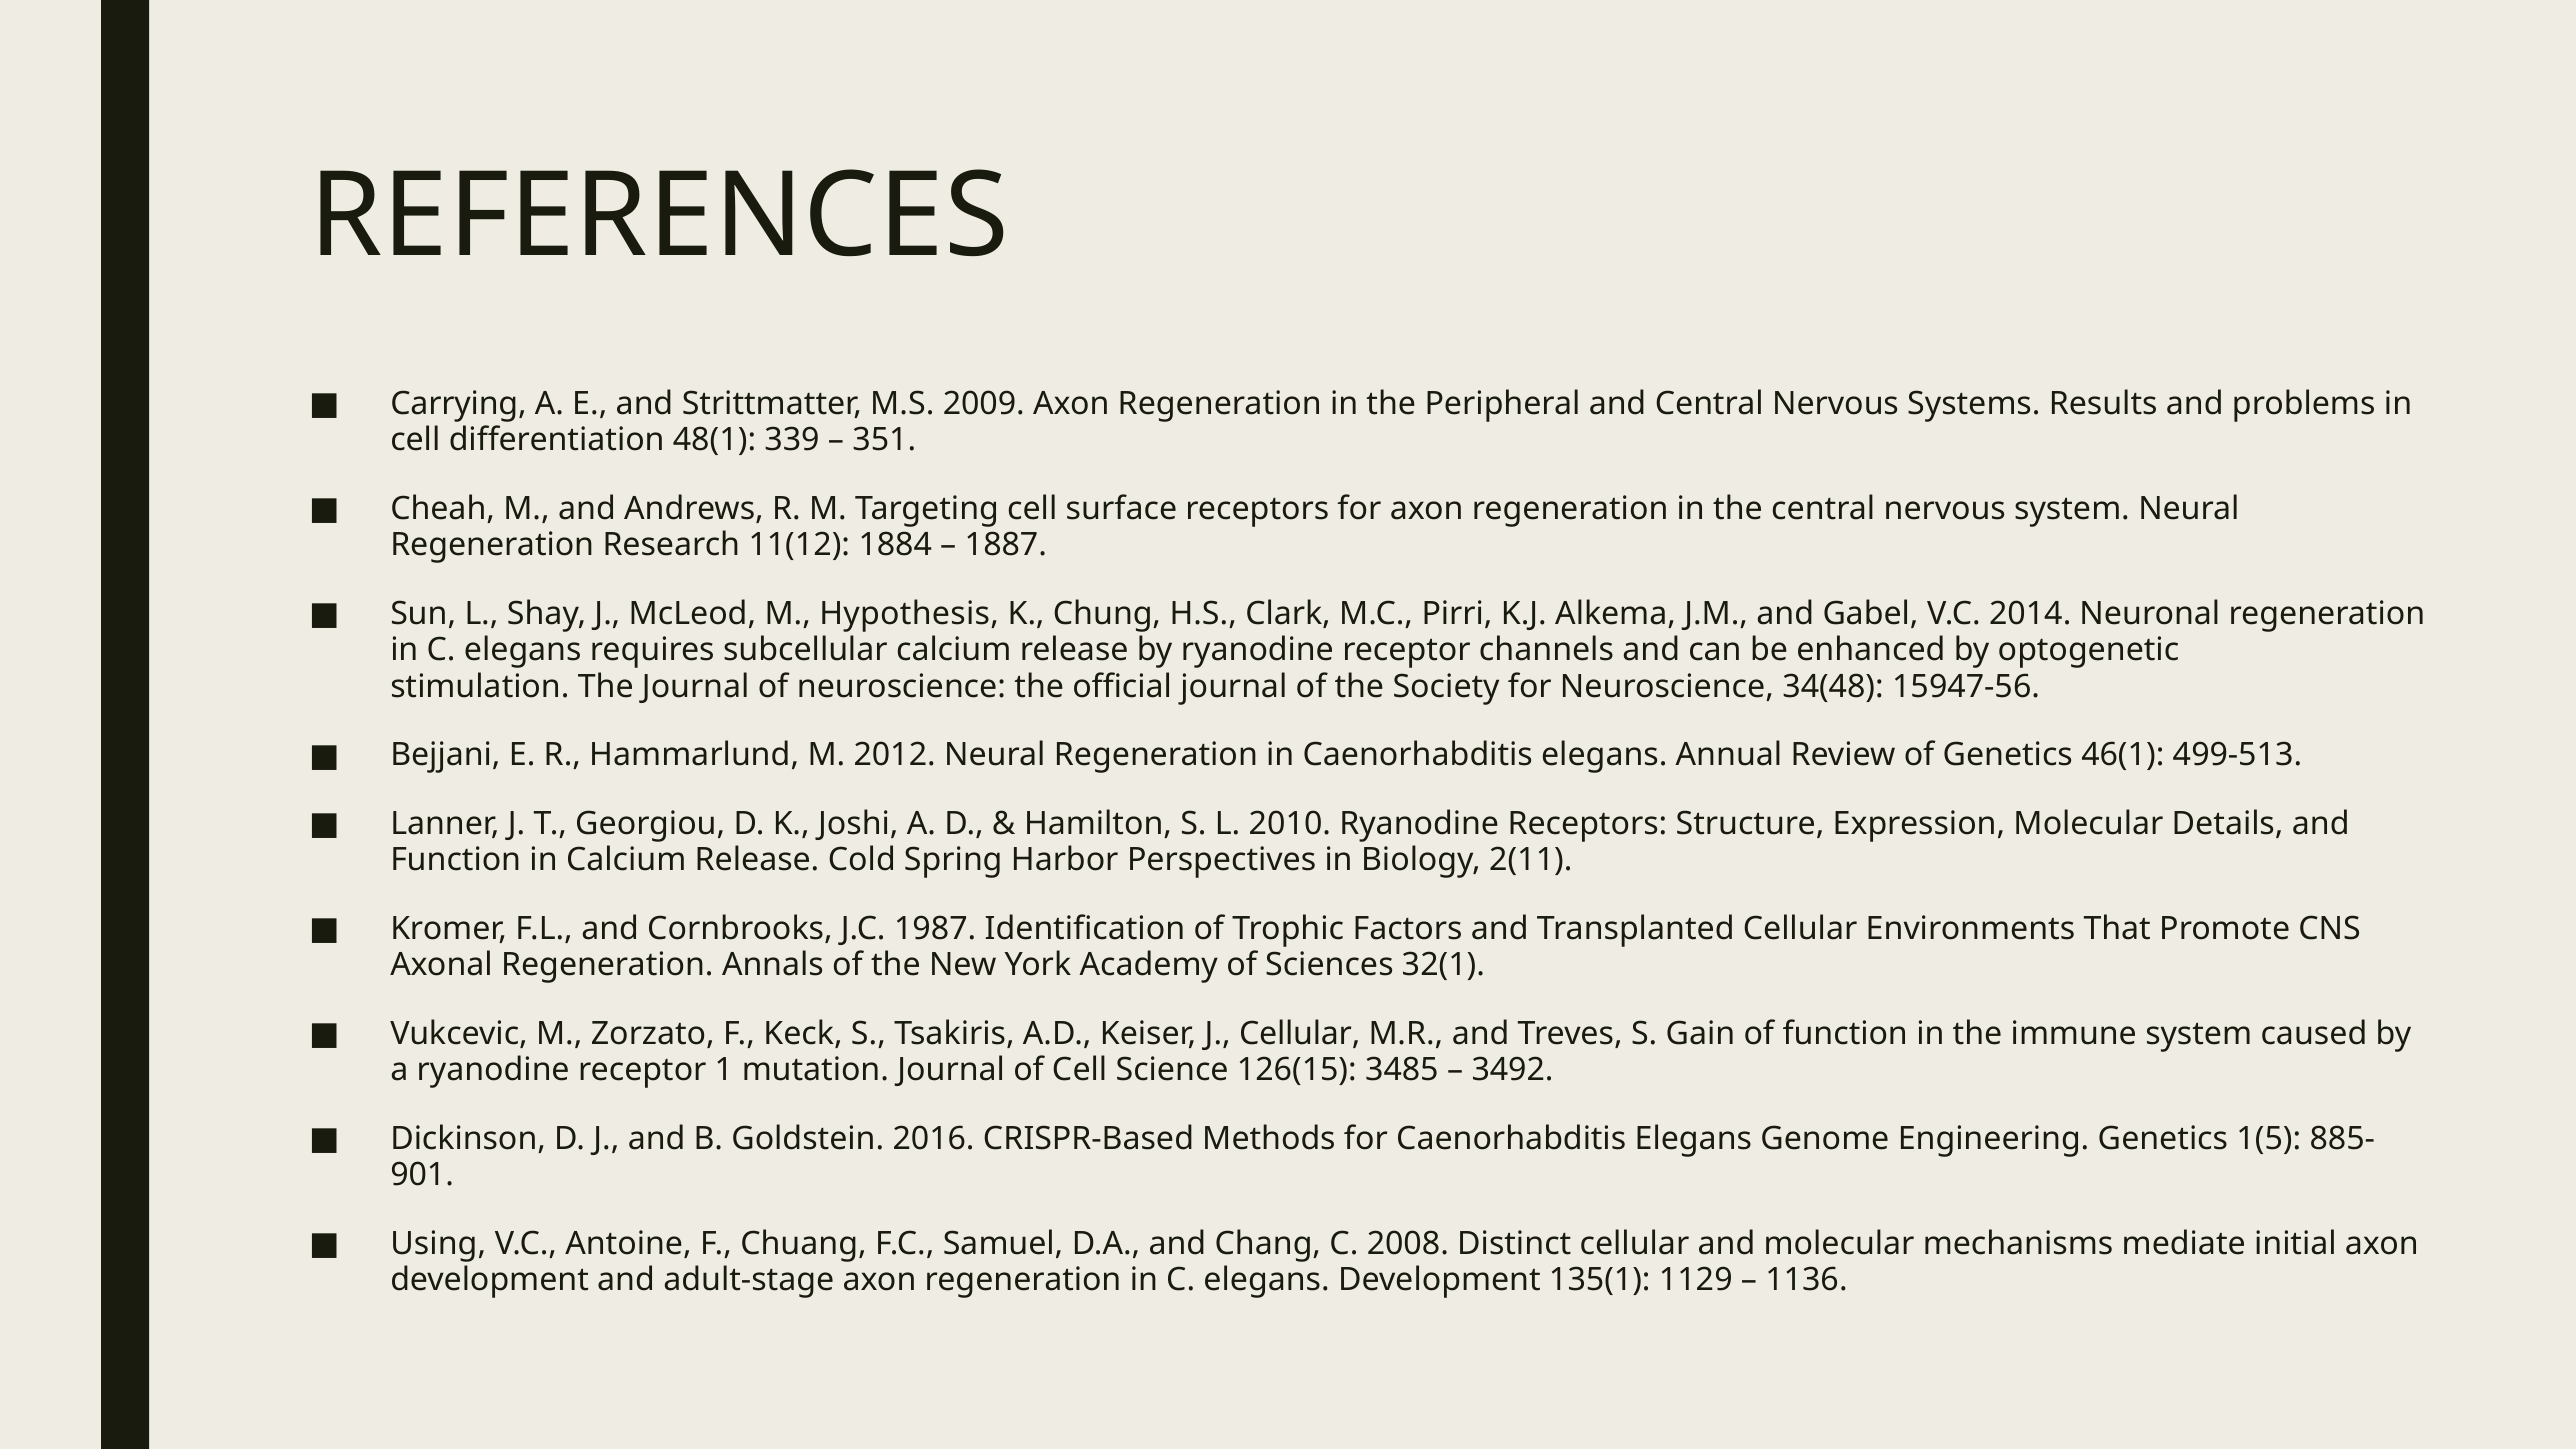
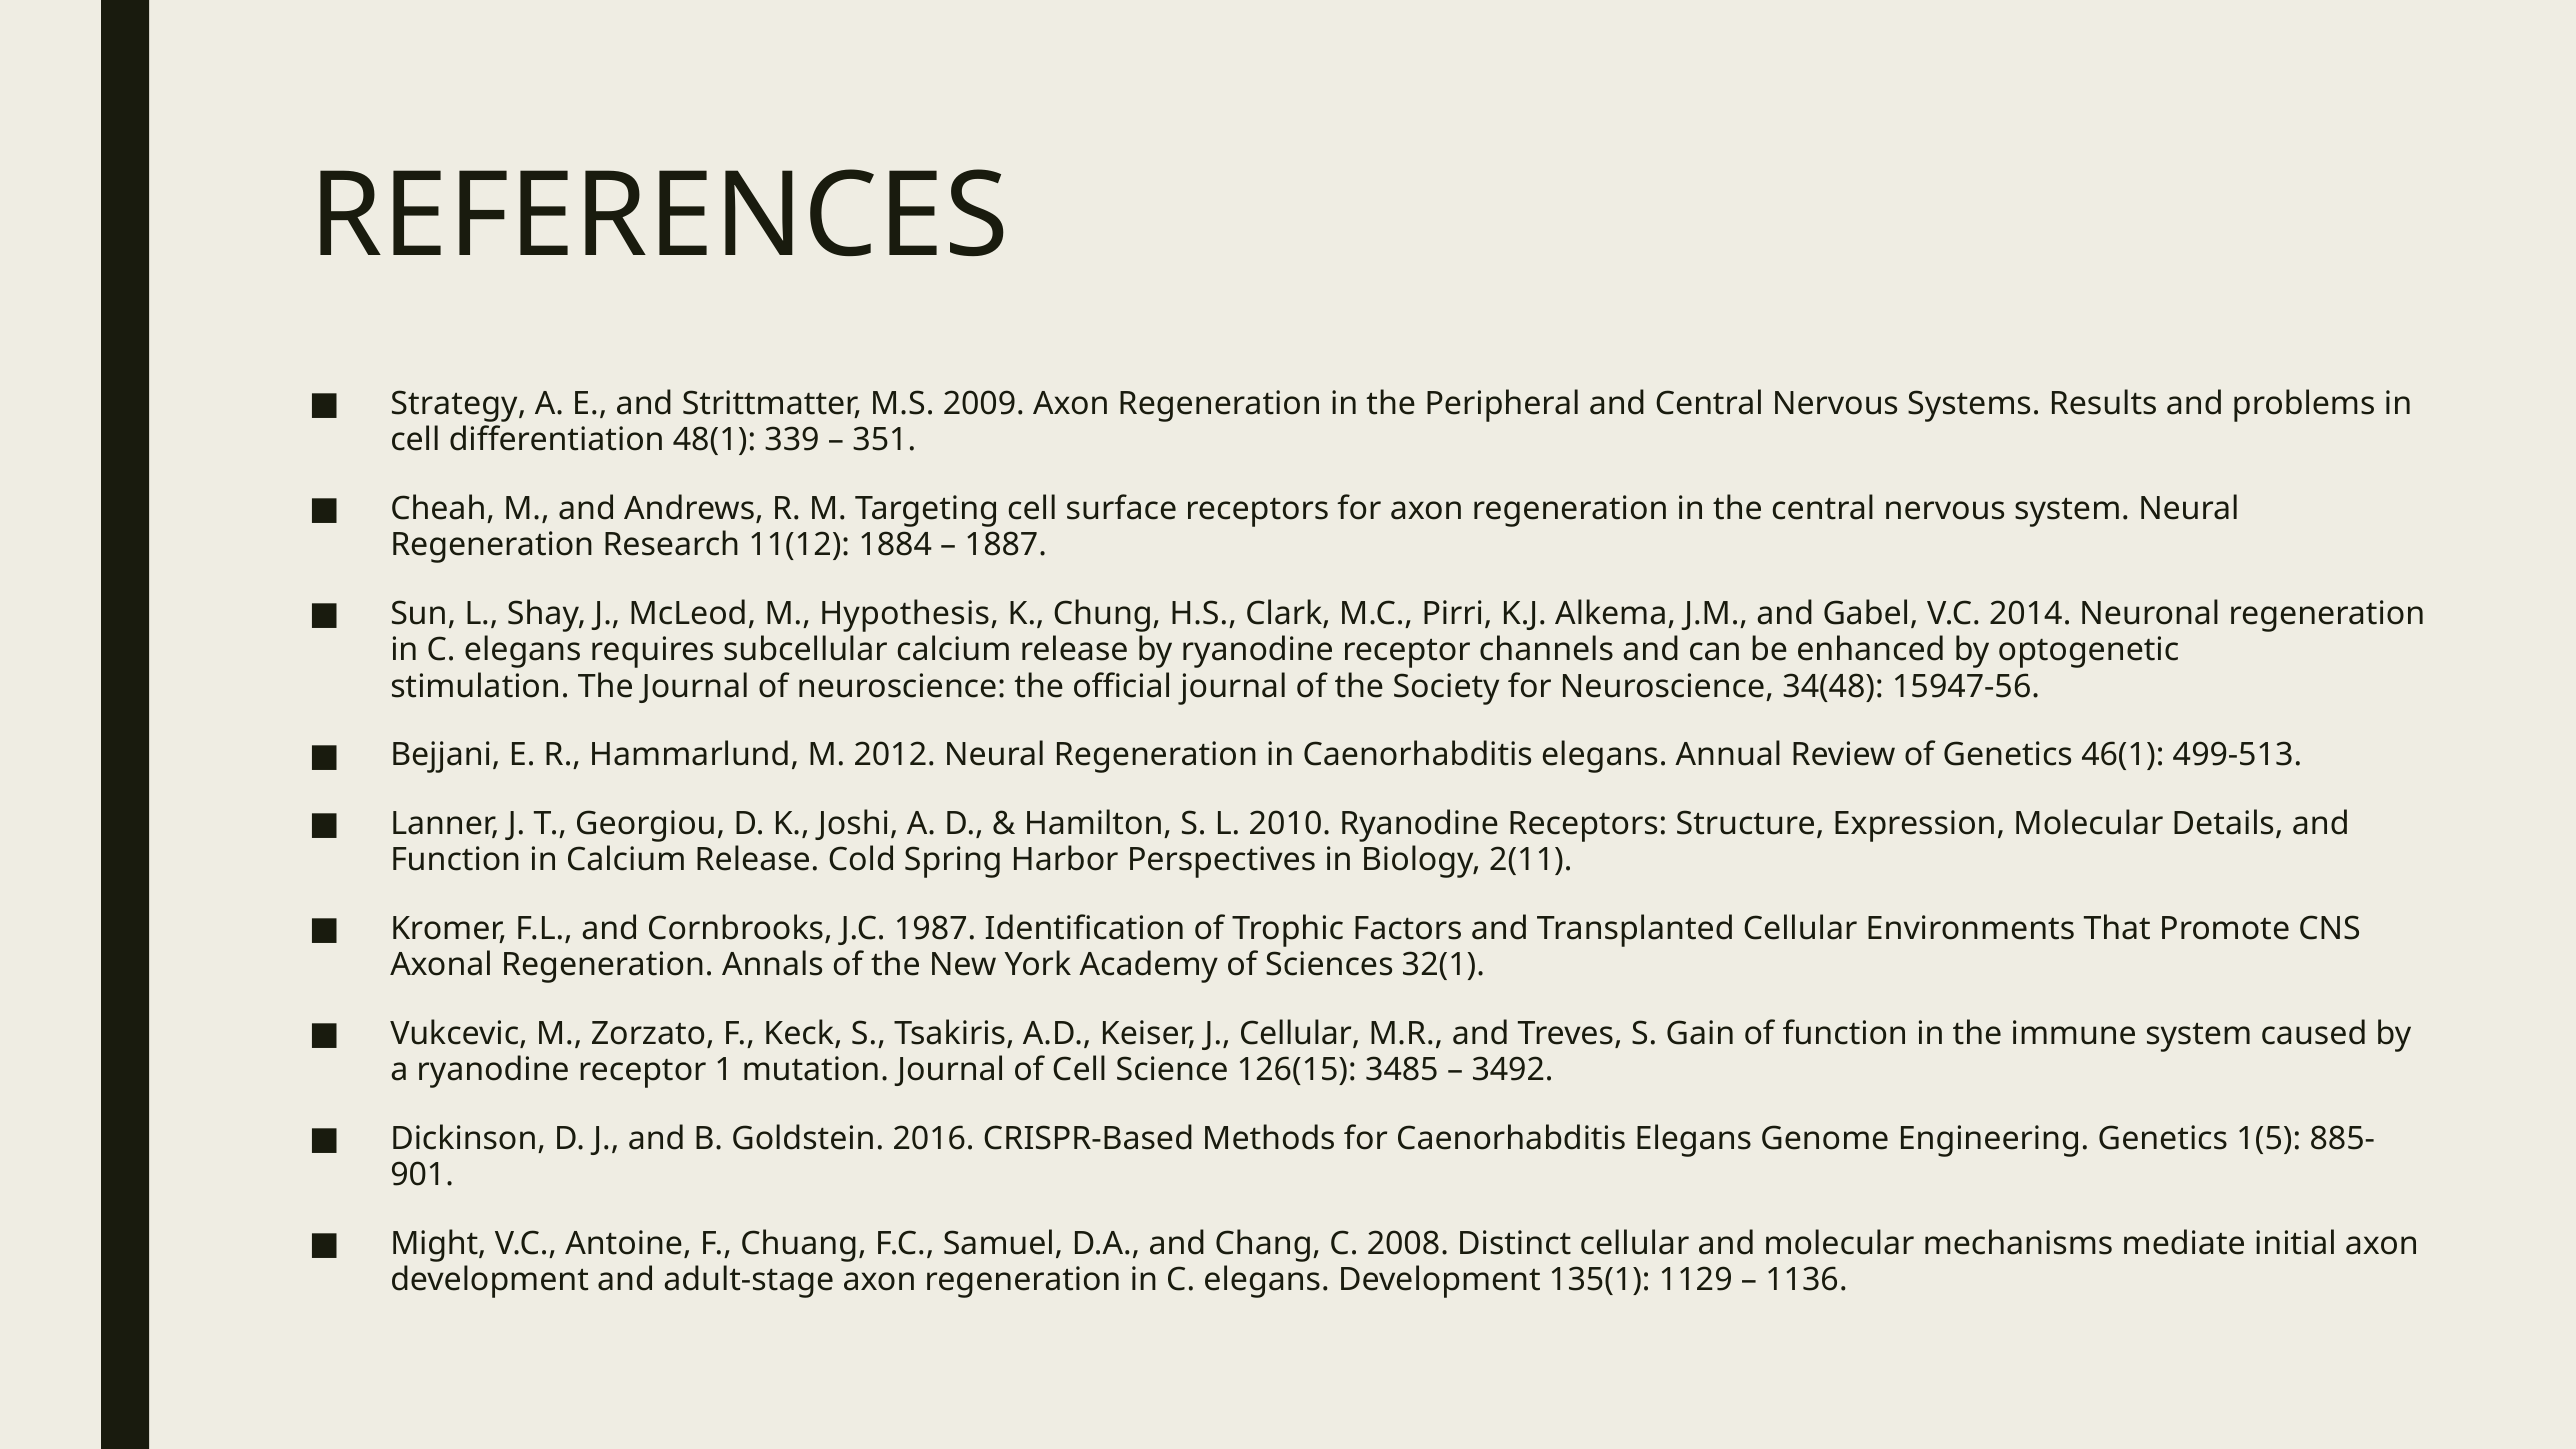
Carrying: Carrying -> Strategy
Using: Using -> Might
